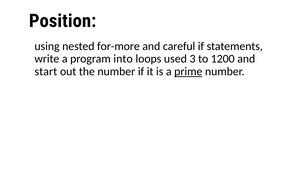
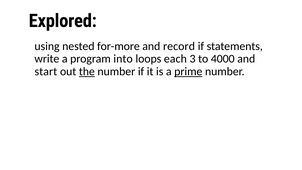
Position: Position -> Explored
careful: careful -> record
used: used -> each
1200: 1200 -> 4000
the underline: none -> present
